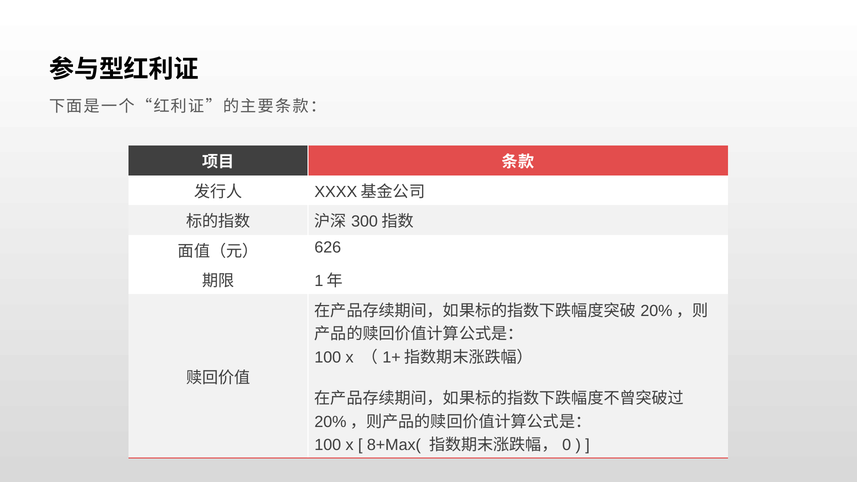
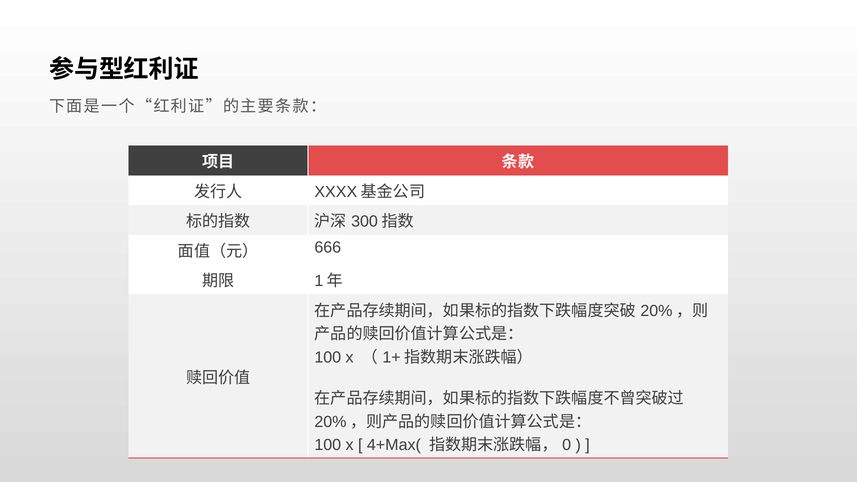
626: 626 -> 666
8+Max(: 8+Max( -> 4+Max(
